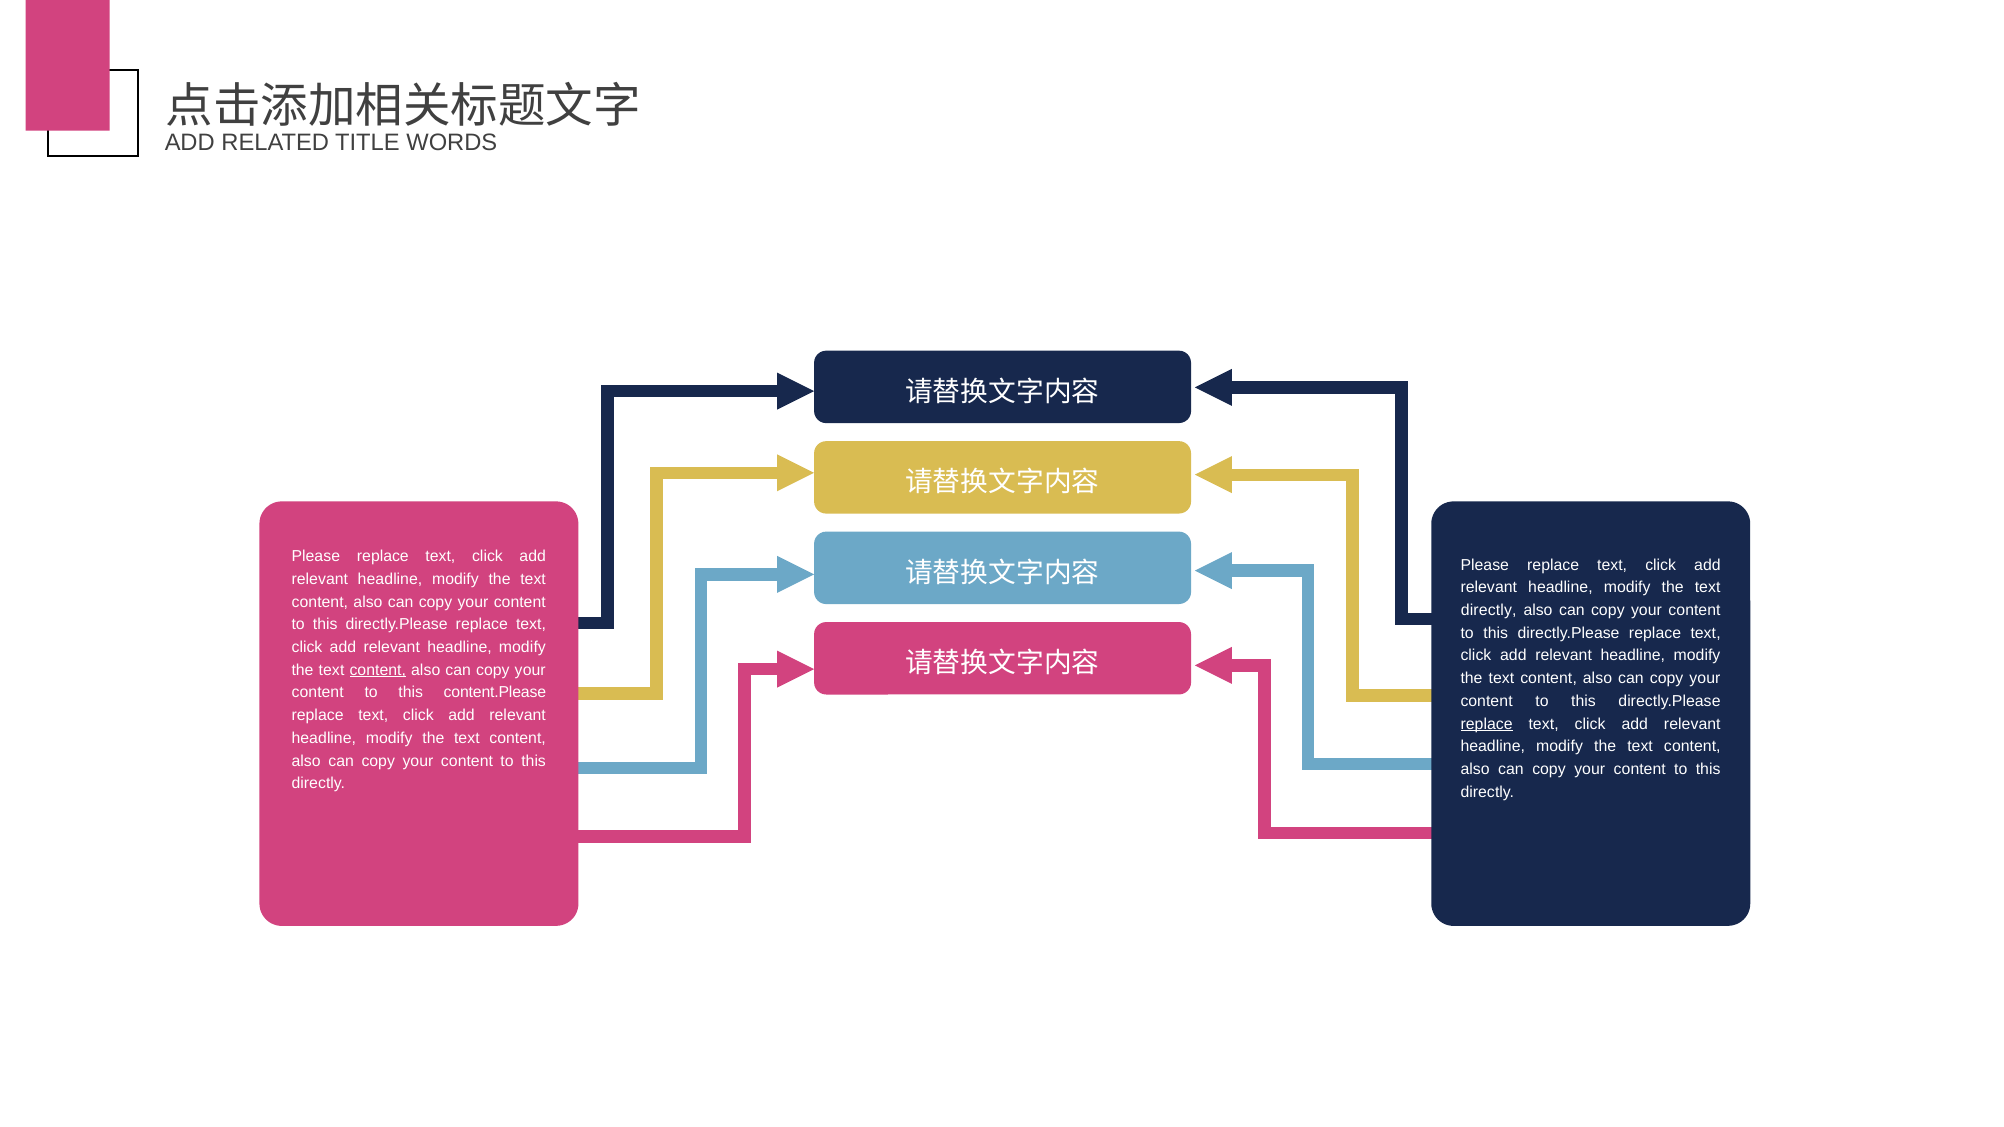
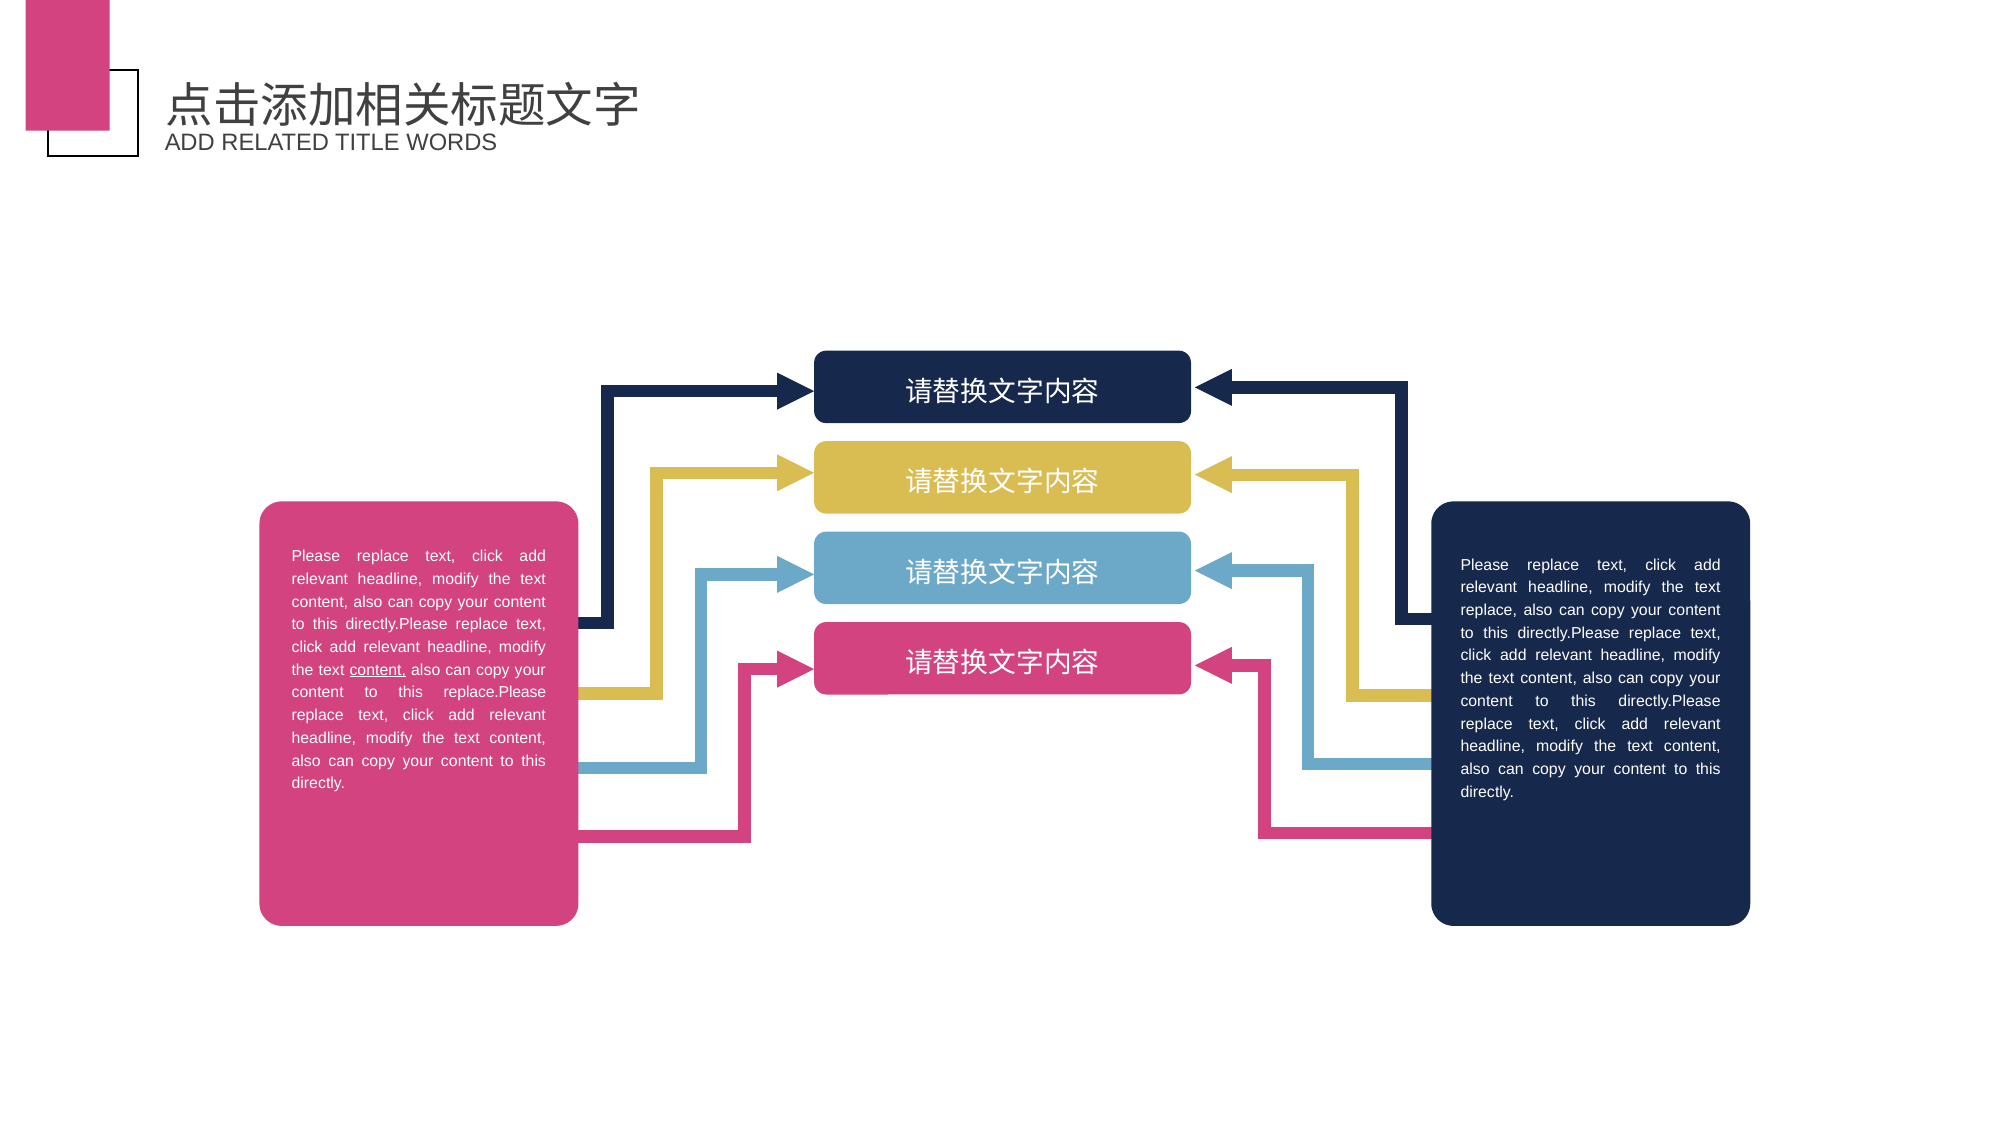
directly at (1489, 610): directly -> replace
content.Please: content.Please -> replace.Please
replace at (1487, 724) underline: present -> none
